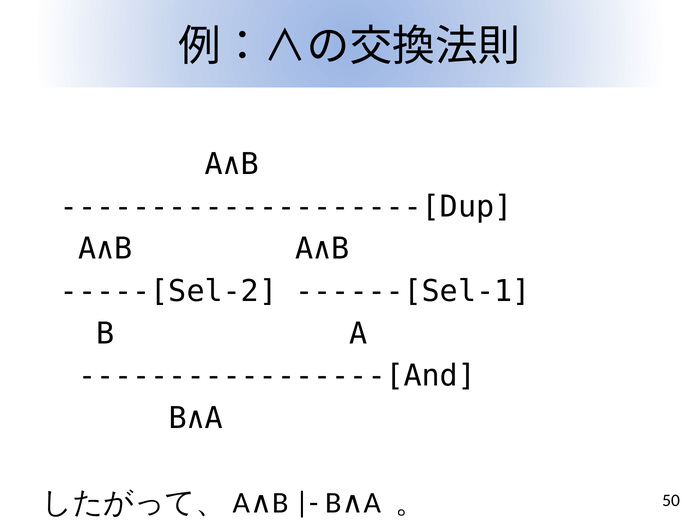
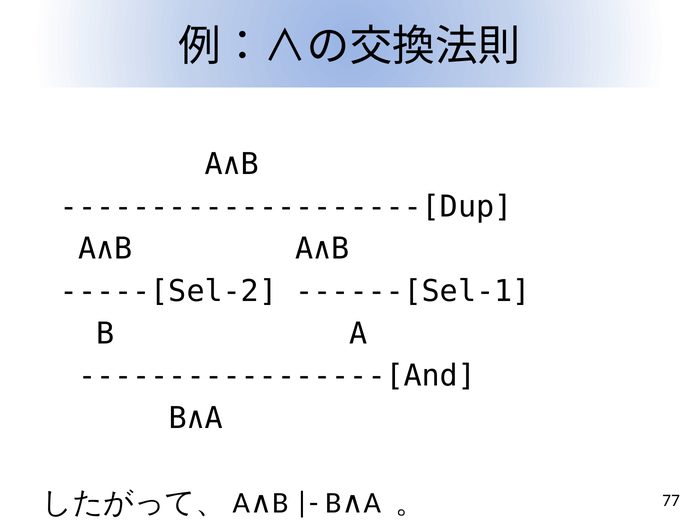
50: 50 -> 77
